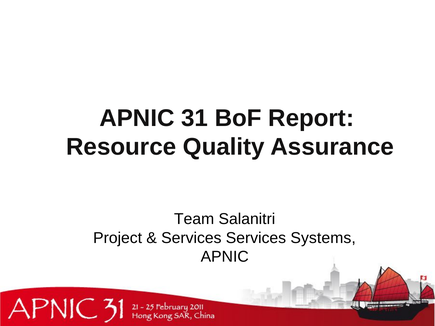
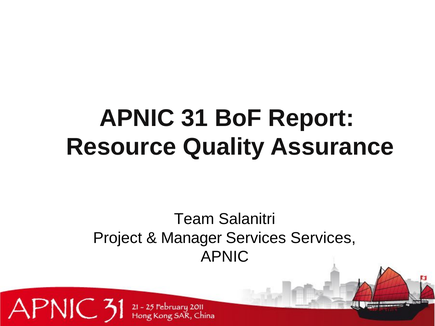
Services at (191, 238): Services -> Manager
Services Systems: Systems -> Services
